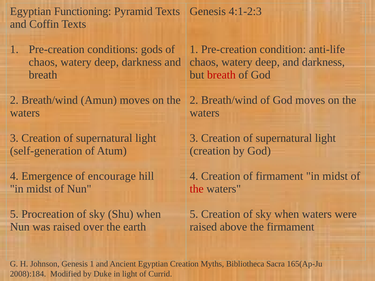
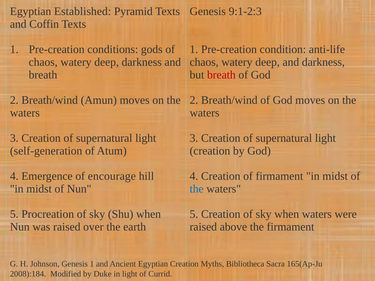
Functioning: Functioning -> Established
4:1-2:3: 4:1-2:3 -> 9:1-2:3
the at (197, 189) colour: red -> blue
